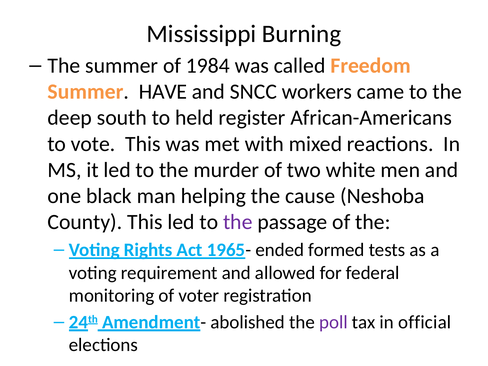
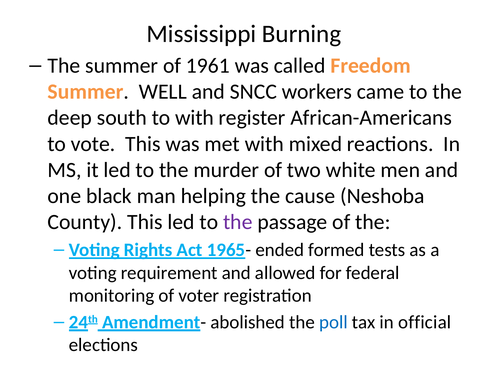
1984: 1984 -> 1961
HAVE: HAVE -> WELL
to held: held -> with
poll colour: purple -> blue
